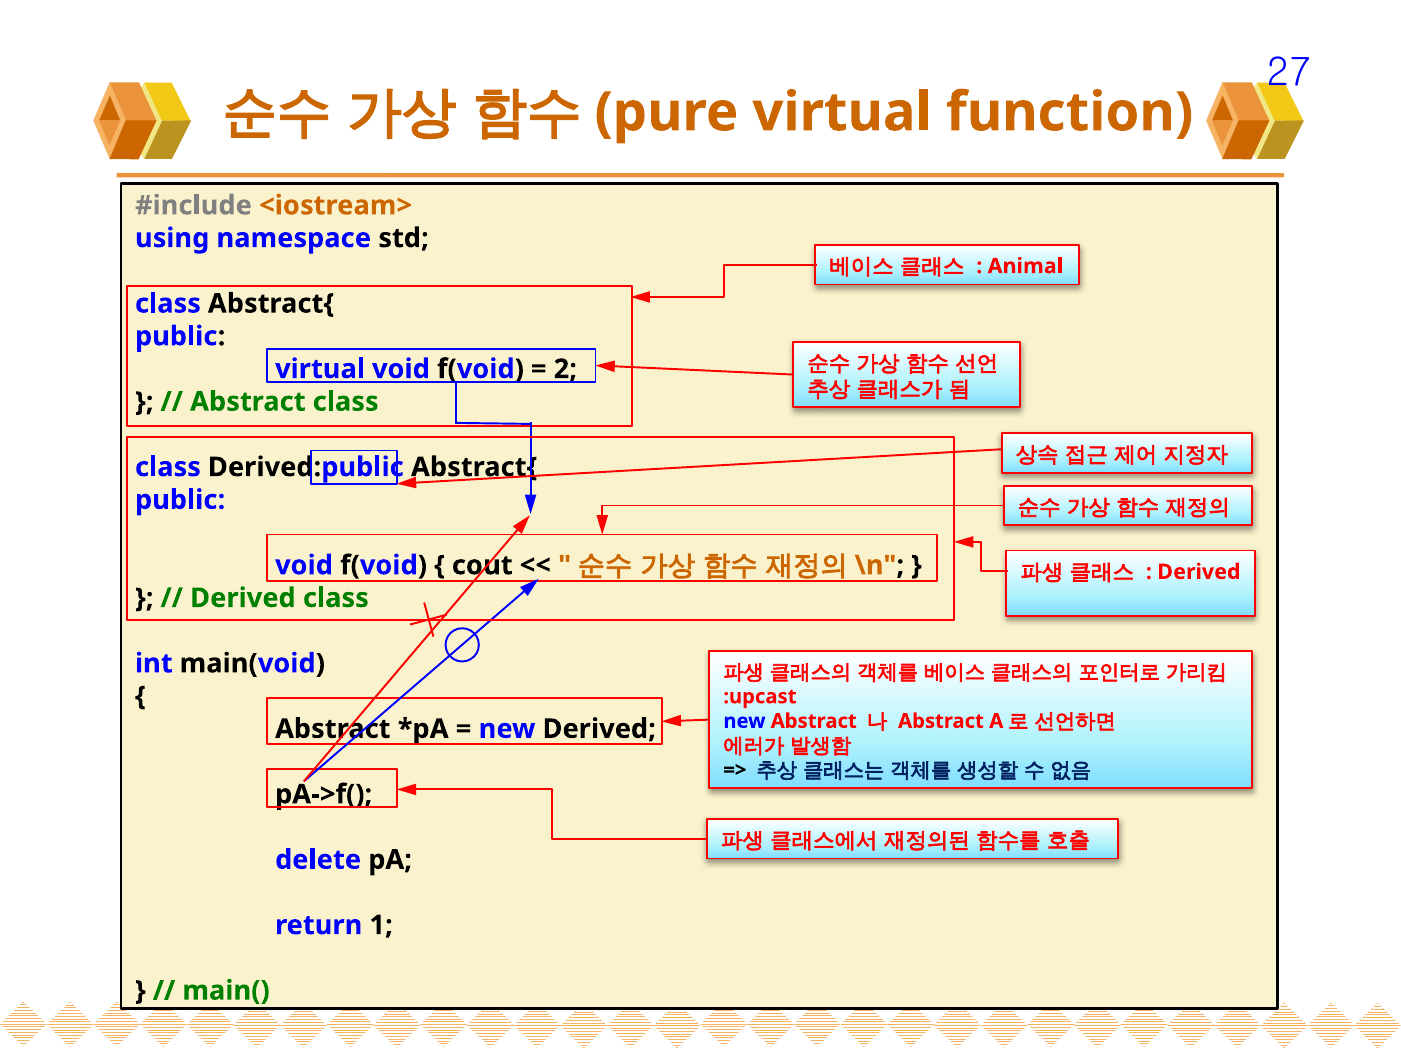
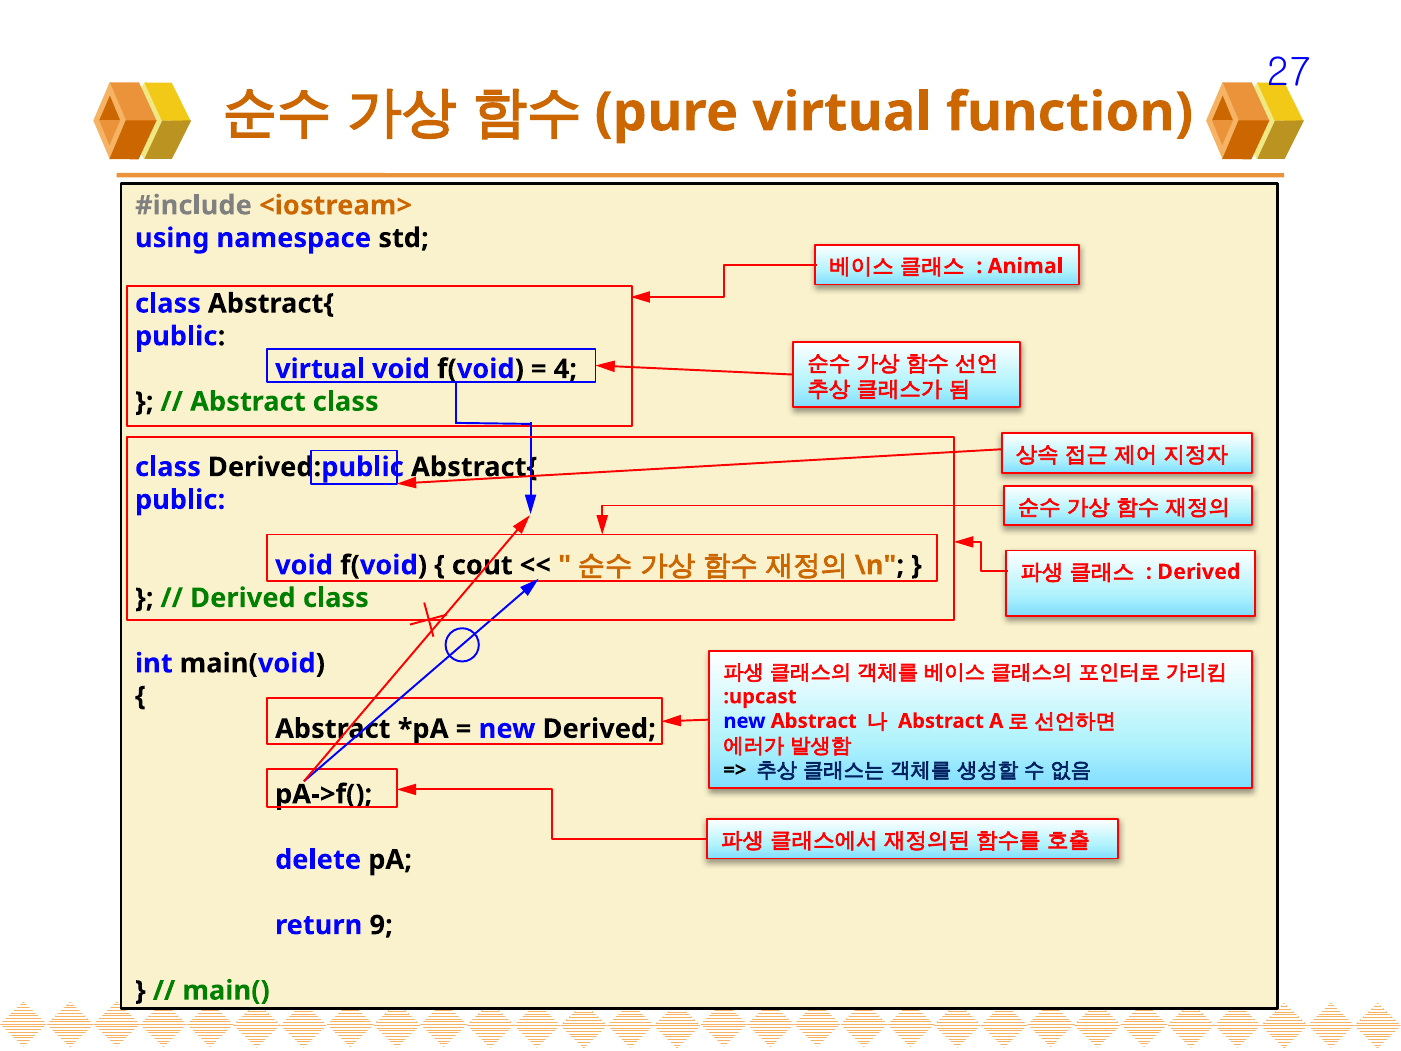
2: 2 -> 4
1: 1 -> 9
